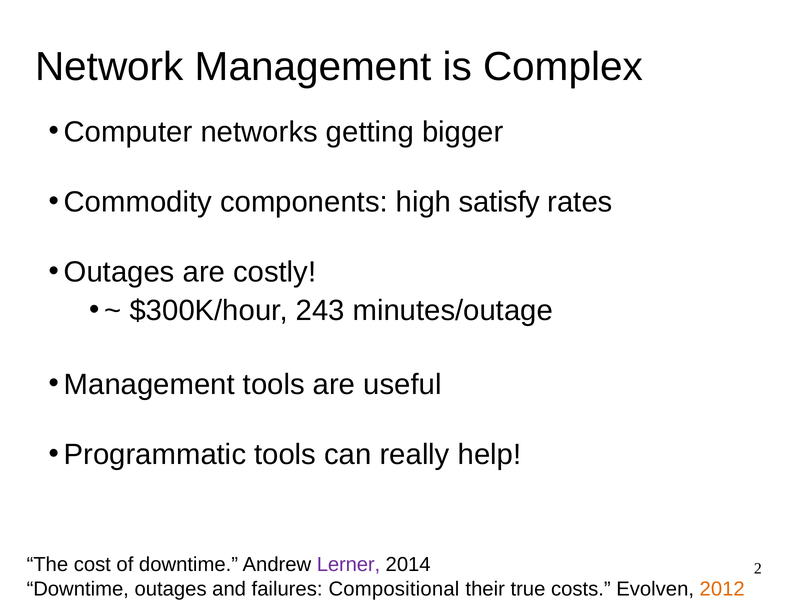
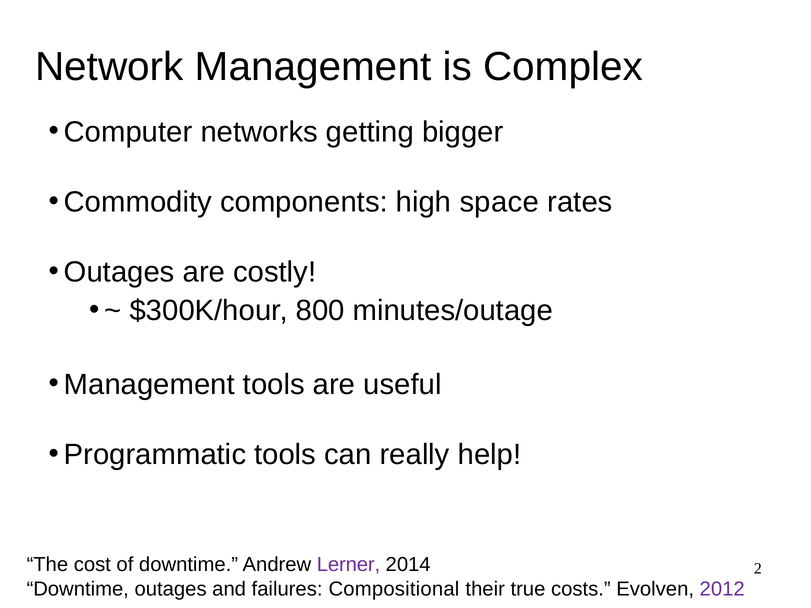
satisfy: satisfy -> space
243: 243 -> 800
2012 colour: orange -> purple
